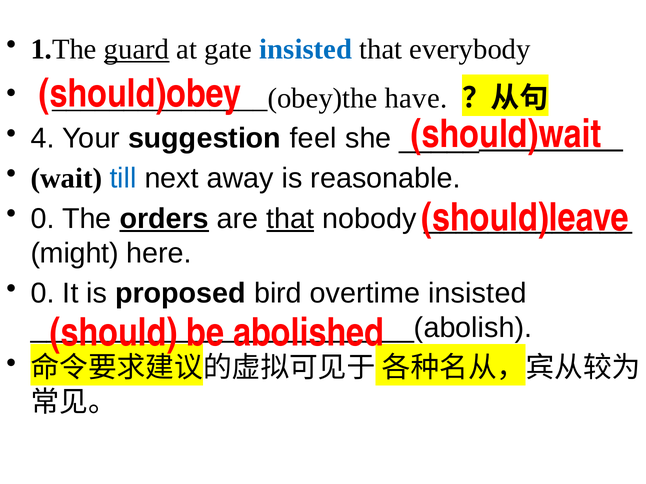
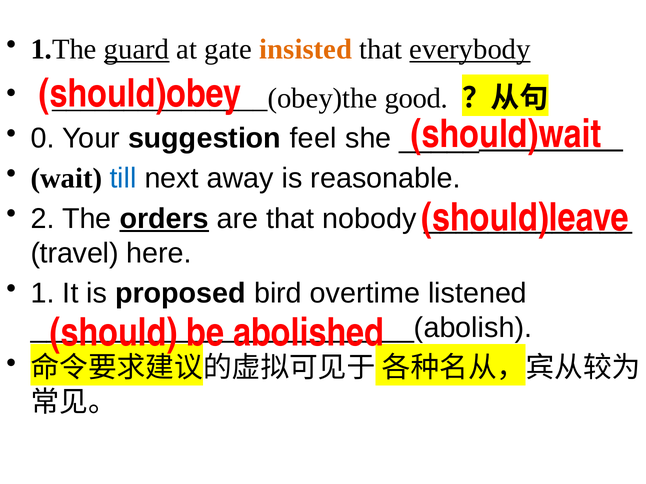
insisted at (306, 49) colour: blue -> orange
everybody underline: none -> present
have: have -> good
4: 4 -> 0
0 at (43, 219): 0 -> 2
that at (290, 219) underline: present -> none
might: might -> travel
0 at (43, 294): 0 -> 1
overtime insisted: insisted -> listened
